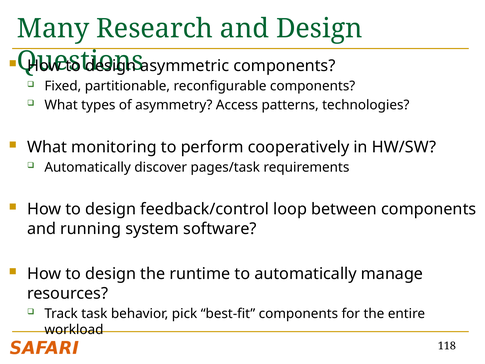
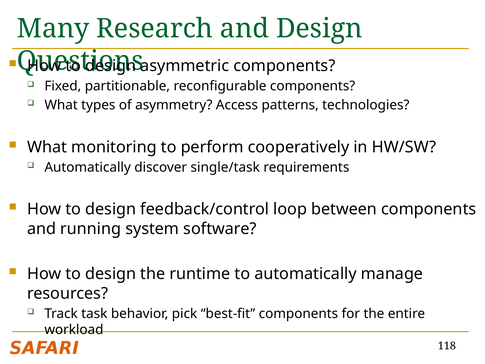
pages/task: pages/task -> single/task
